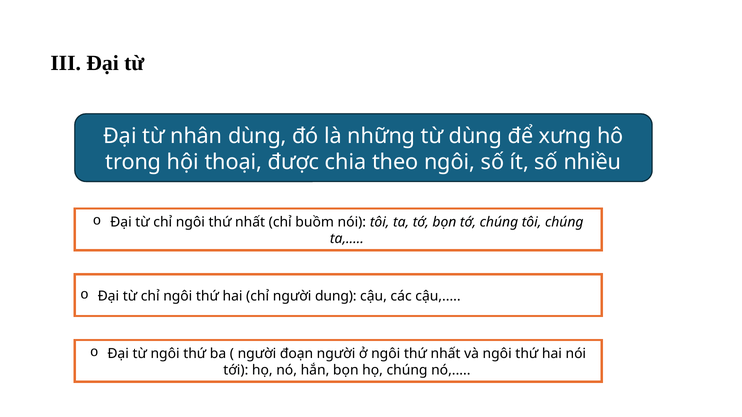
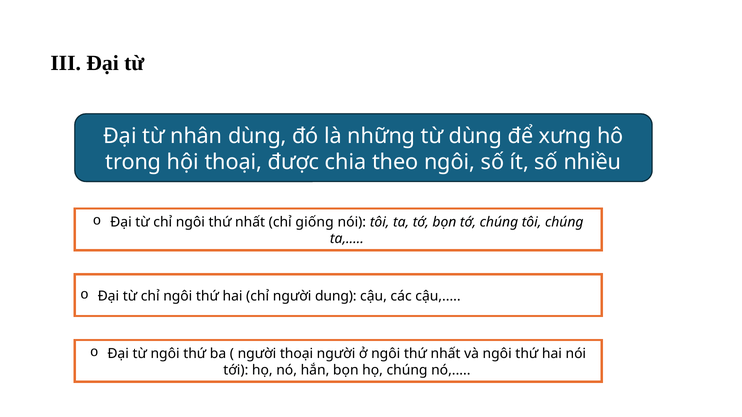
buồm: buồm -> giống
người đoạn: đoạn -> thoại
